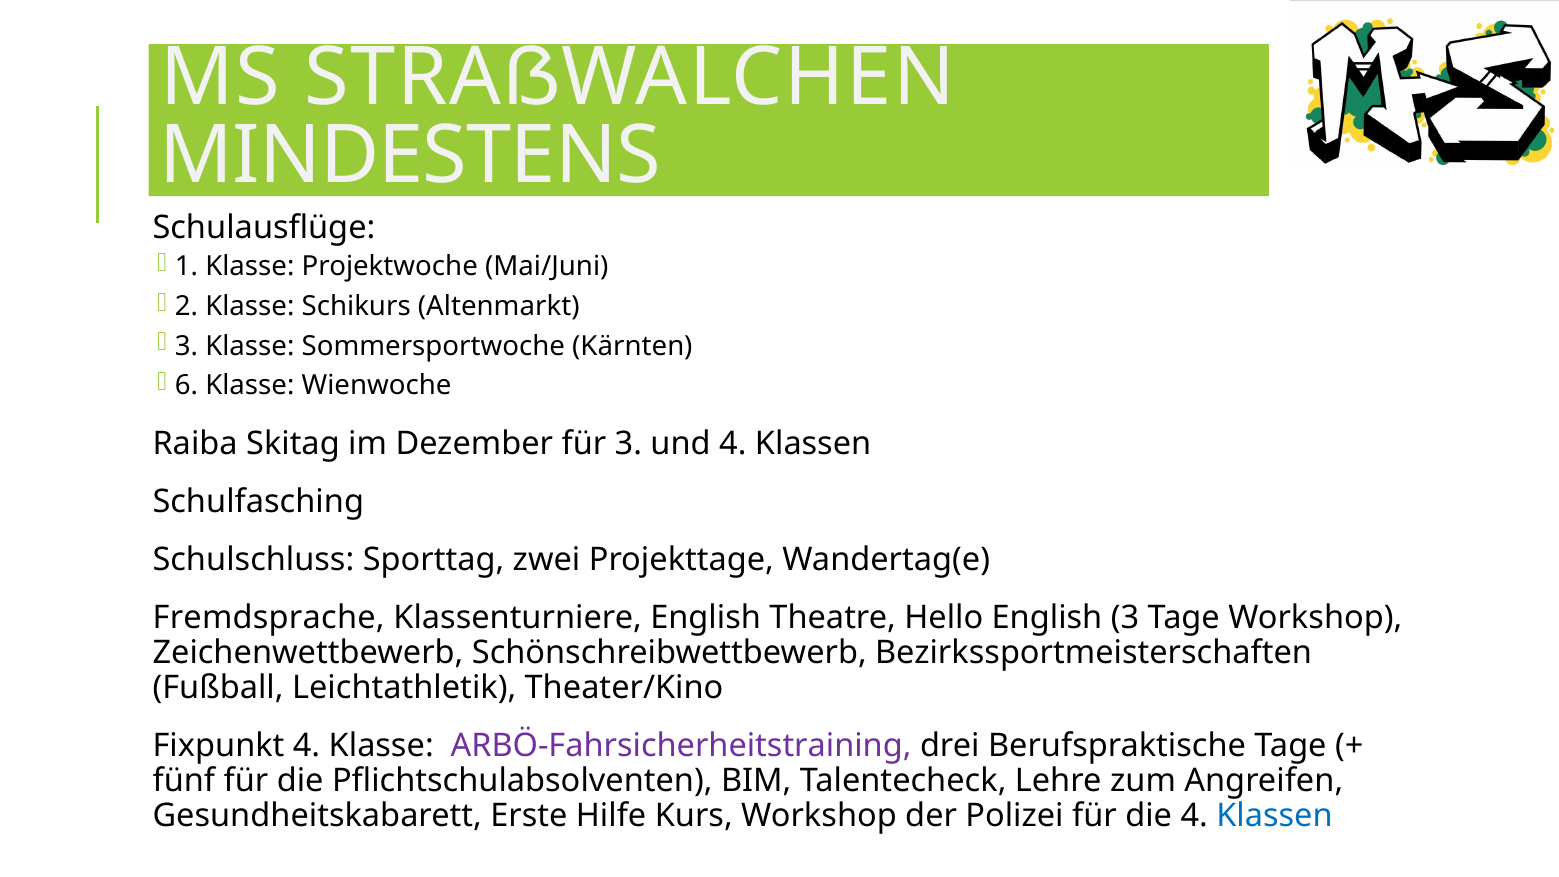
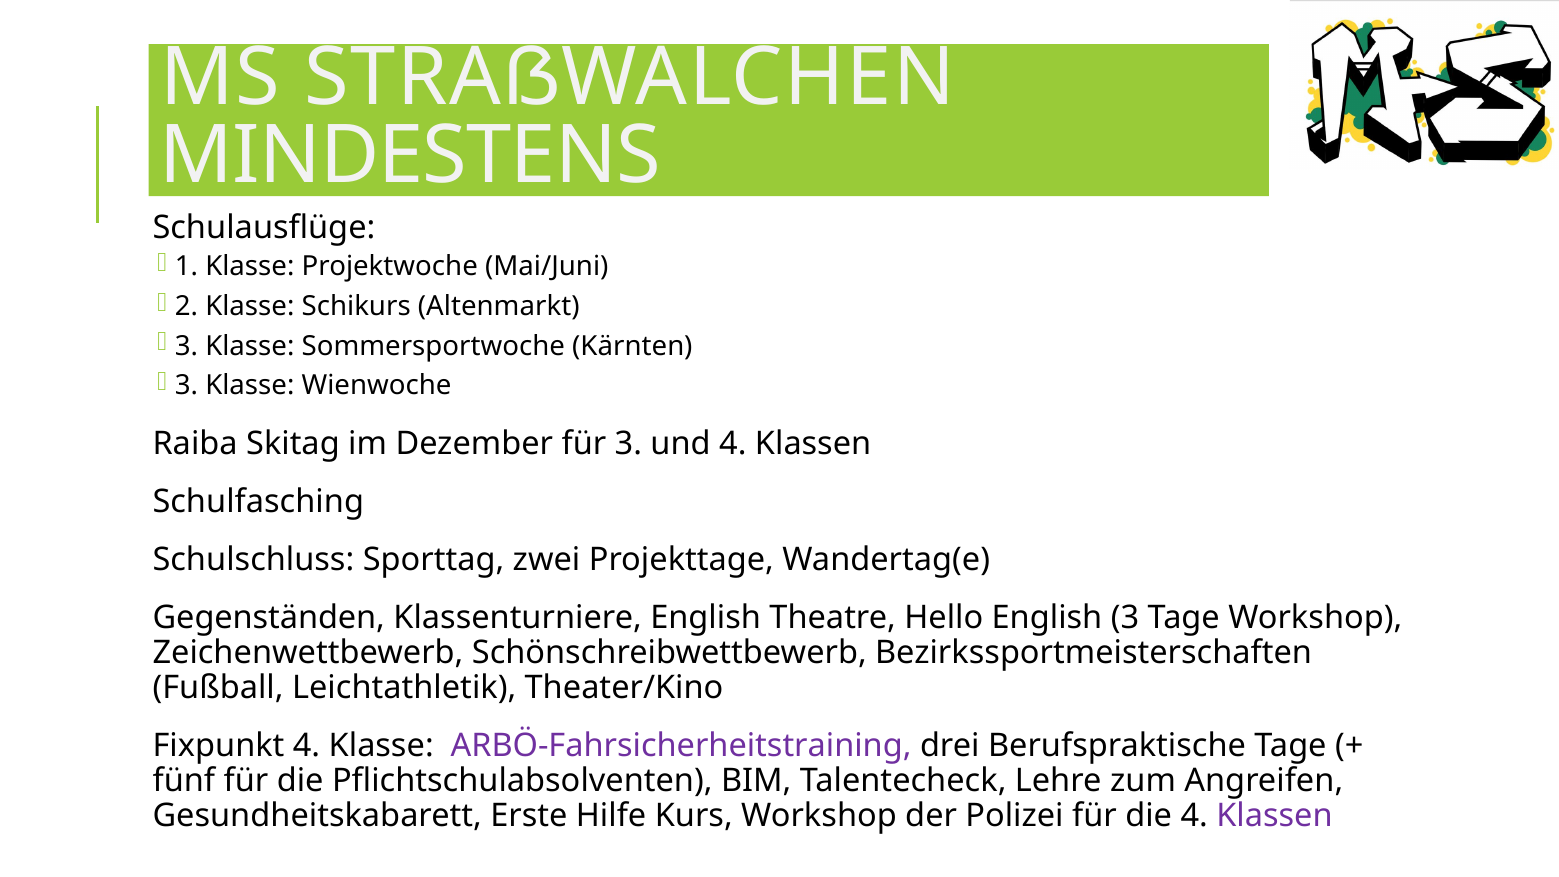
6 at (186, 386): 6 -> 3
Fremdsprache: Fremdsprache -> Gegenständen
Klassen at (1274, 816) colour: blue -> purple
